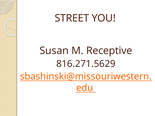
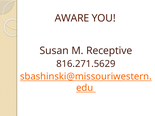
STREET: STREET -> AWARE
